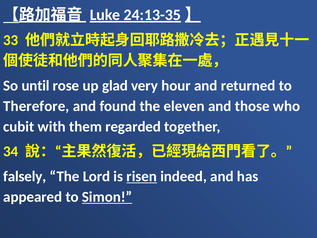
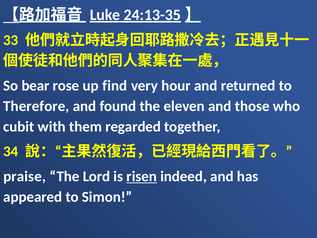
until: until -> bear
glad: glad -> find
falsely: falsely -> praise
Simon underline: present -> none
